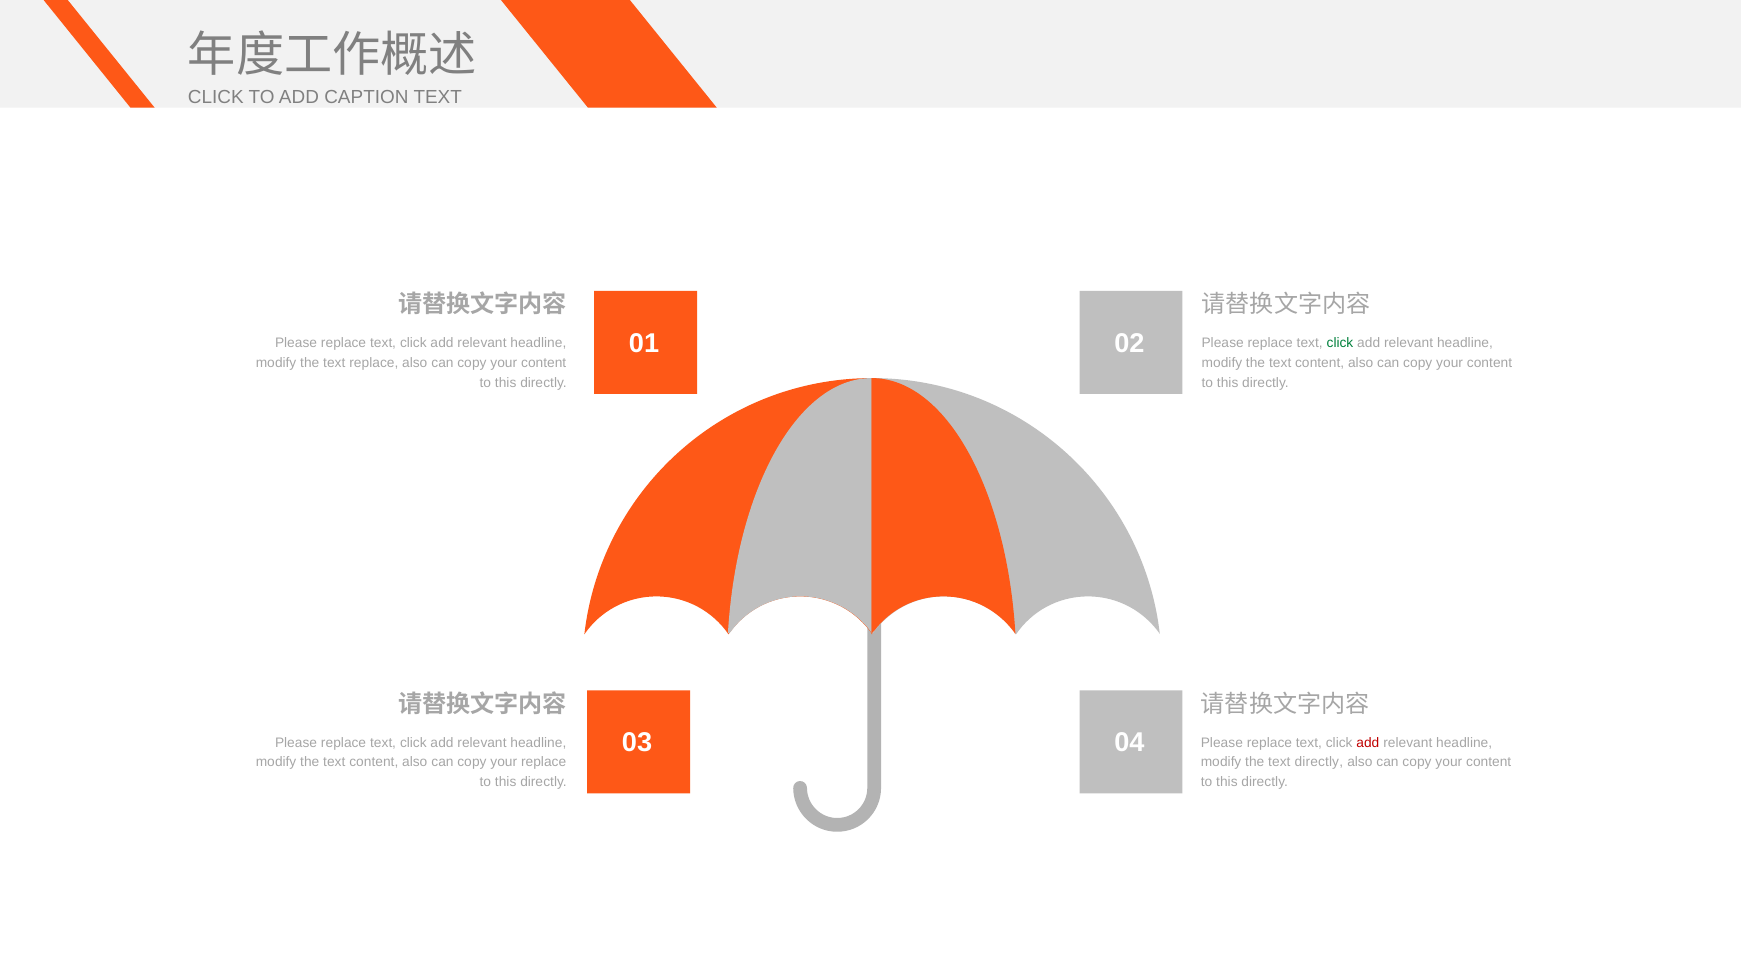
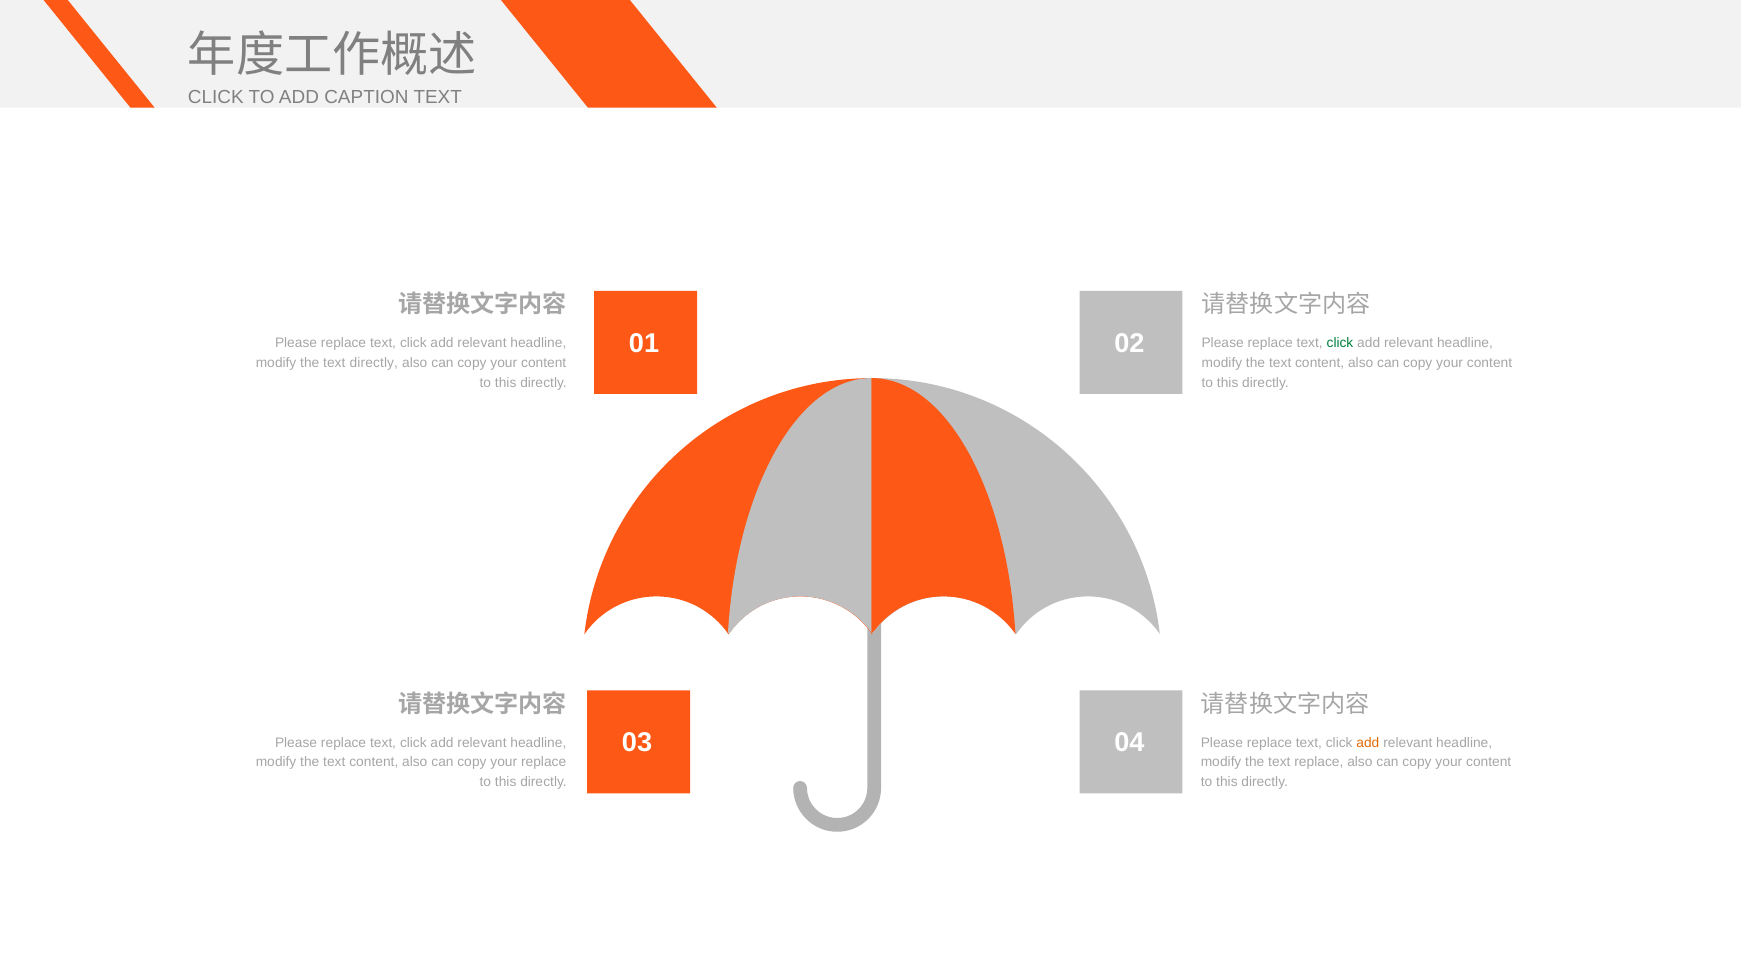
text replace: replace -> directly
add at (1368, 743) colour: red -> orange
text directly: directly -> replace
